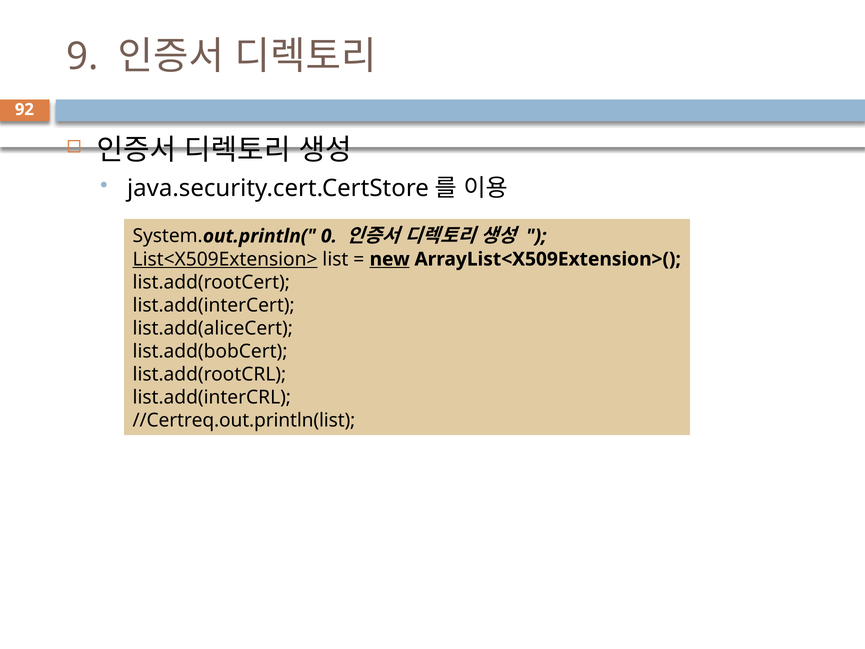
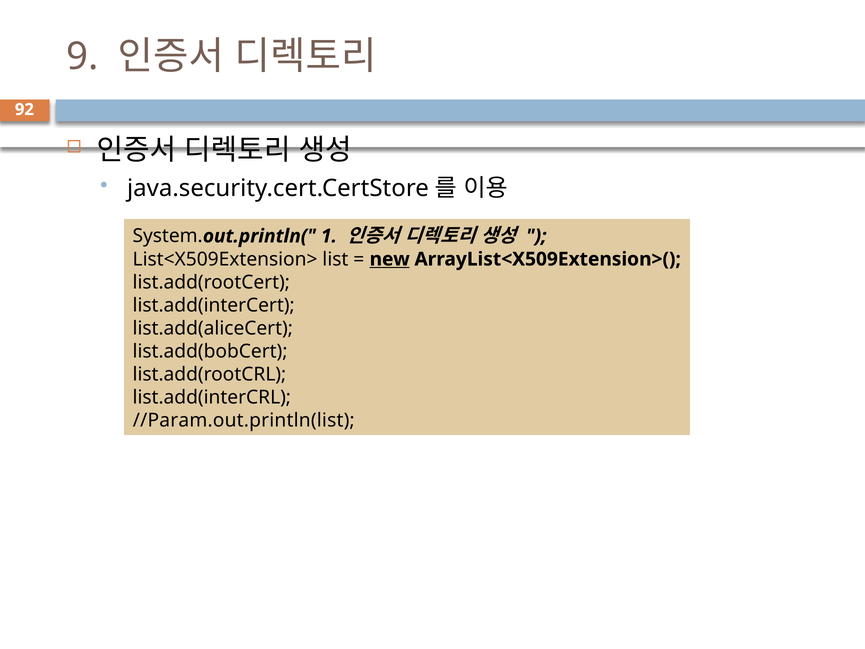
0: 0 -> 1
List<X509Extension> underline: present -> none
//Certreq.out.println(list: //Certreq.out.println(list -> //Param.out.println(list
